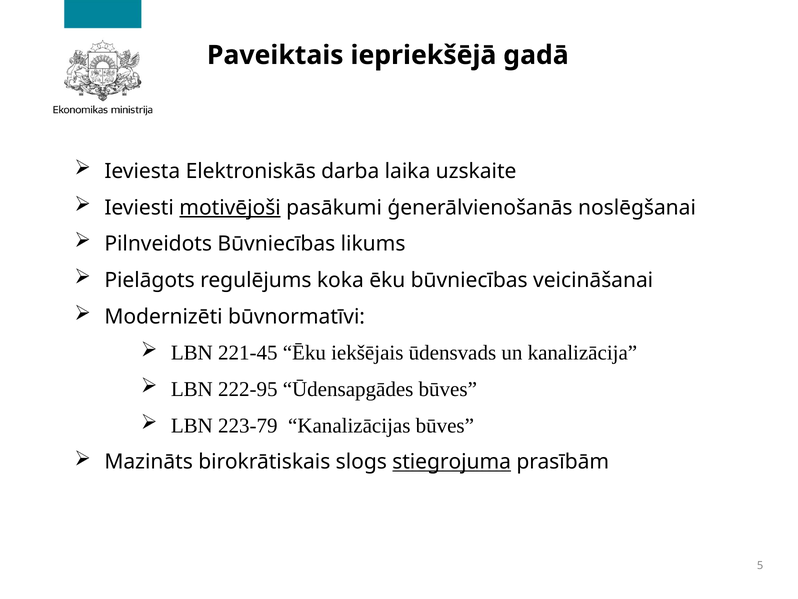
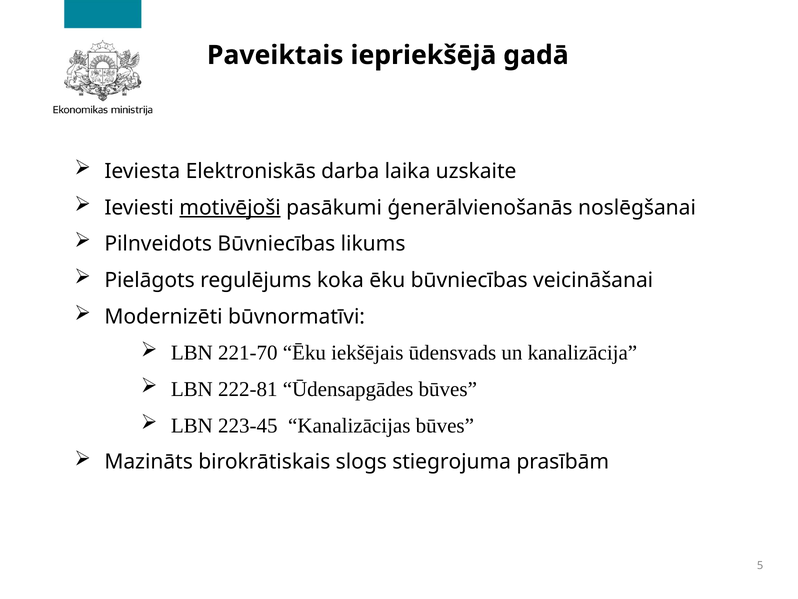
221-45: 221-45 -> 221-70
222-95: 222-95 -> 222-81
223-79: 223-79 -> 223-45
stiegrojuma underline: present -> none
